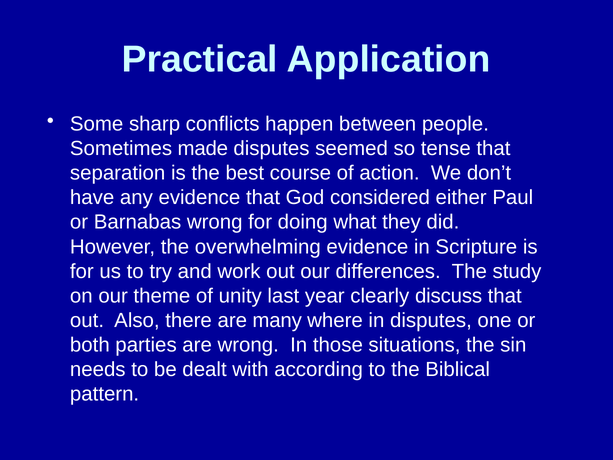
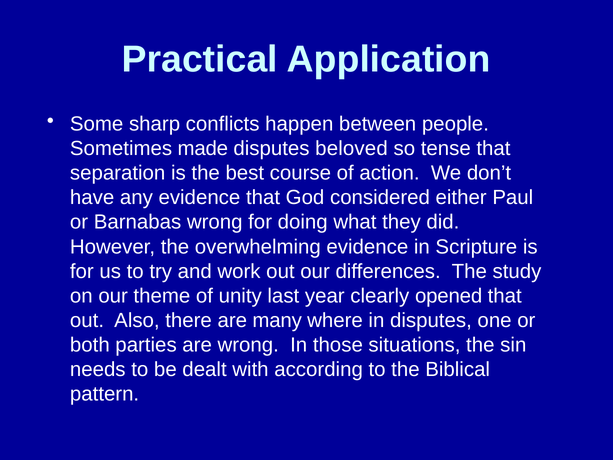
seemed: seemed -> beloved
discuss: discuss -> opened
